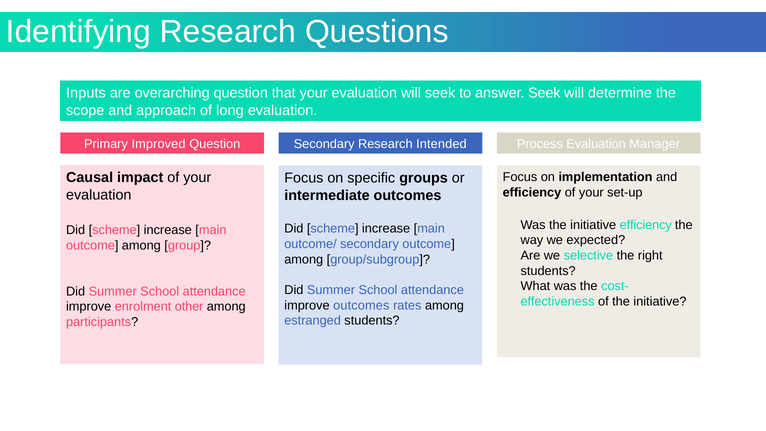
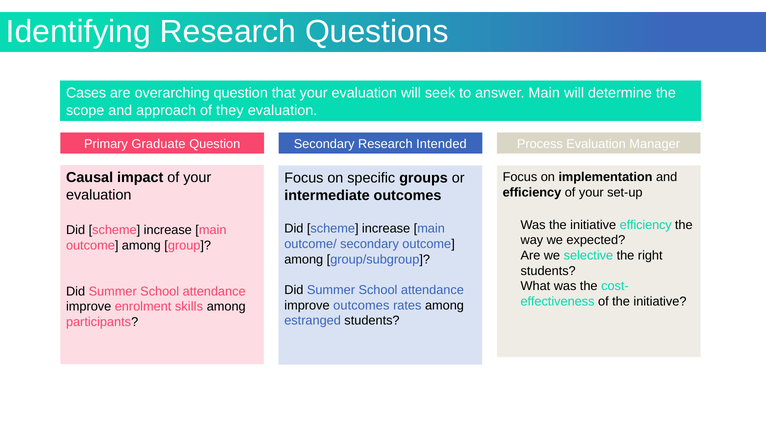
Inputs: Inputs -> Cases
answer Seek: Seek -> Main
long: long -> they
Improved: Improved -> Graduate
other: other -> skills
